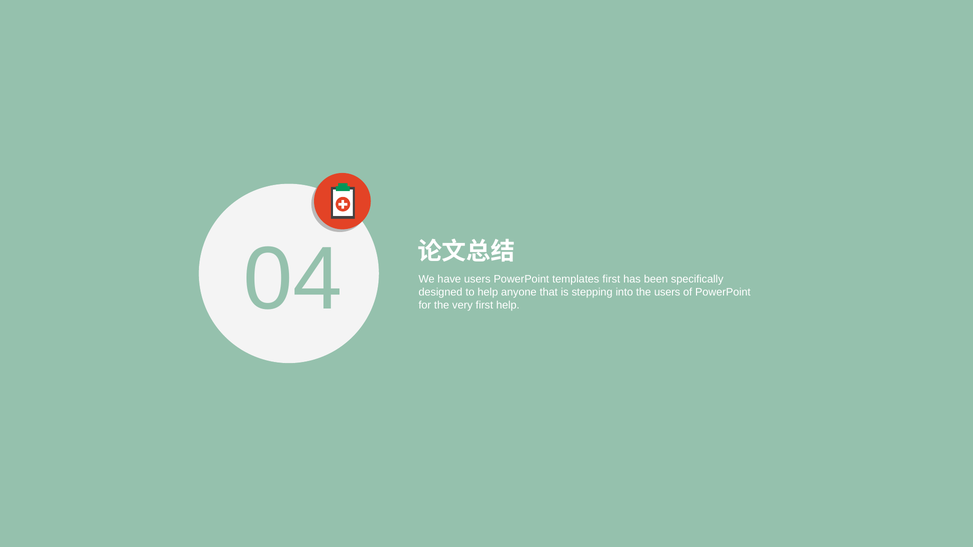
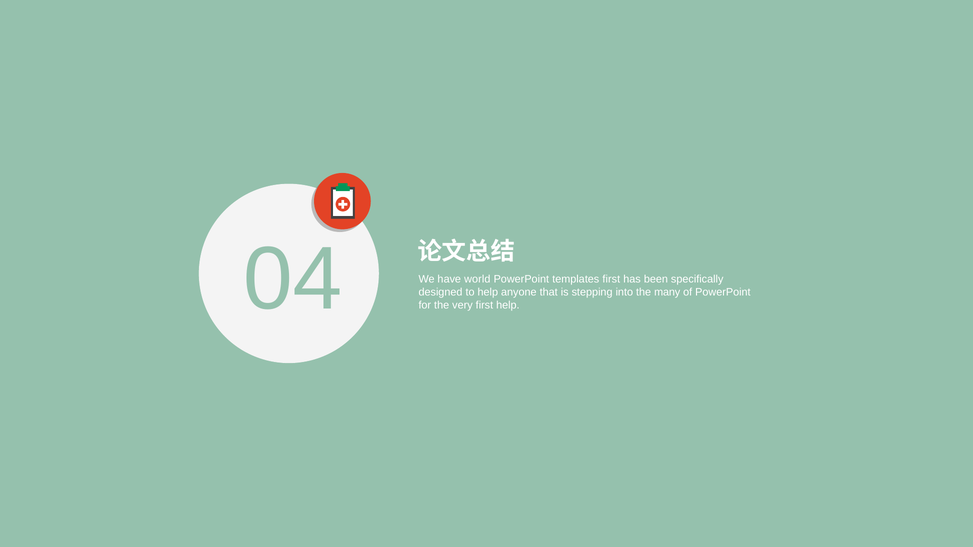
have users: users -> world
the users: users -> many
